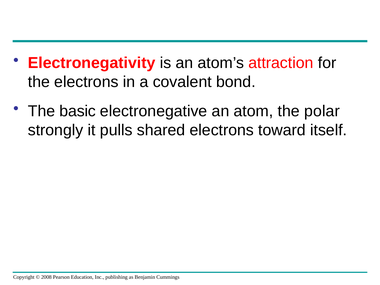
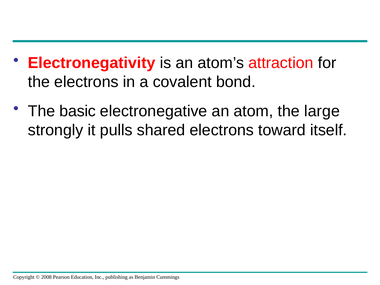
polar: polar -> large
